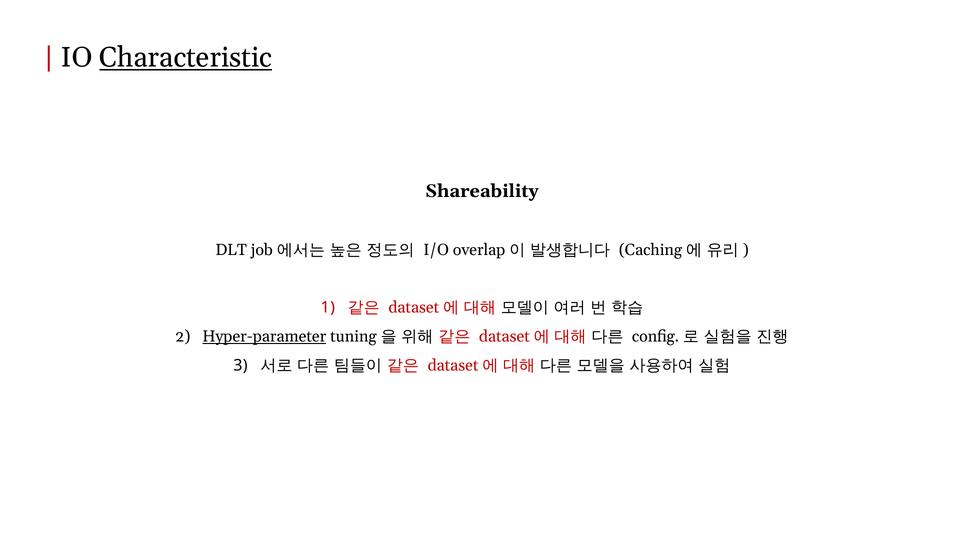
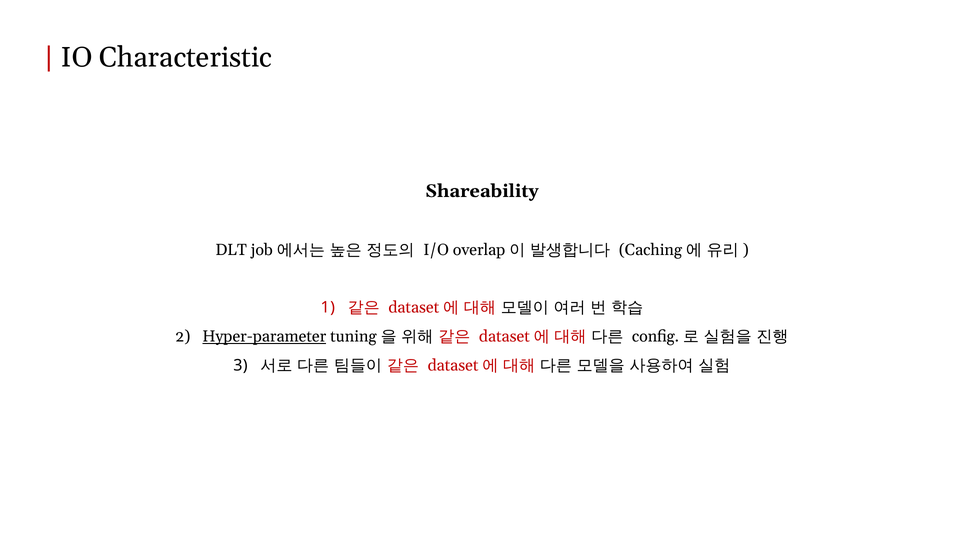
Characteristic underline: present -> none
